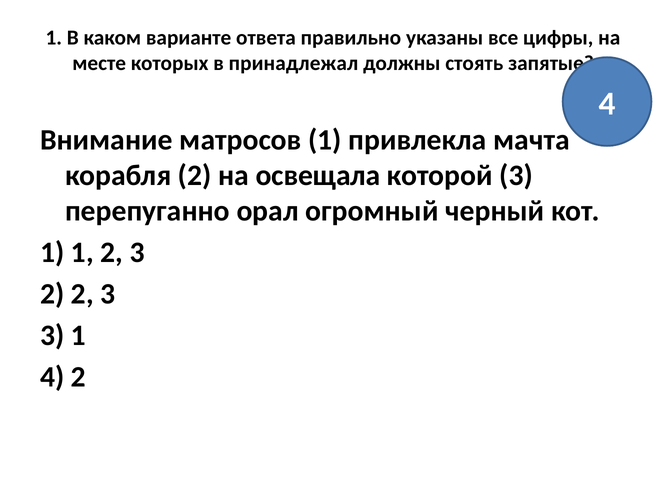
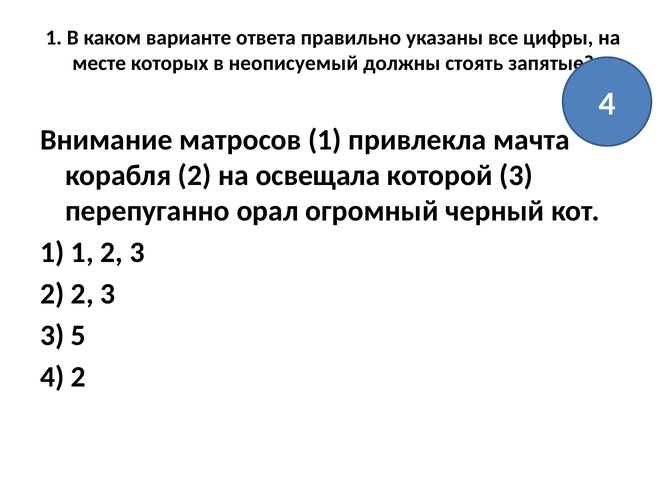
принадлежал: принадлежал -> неописуемый
3 1: 1 -> 5
